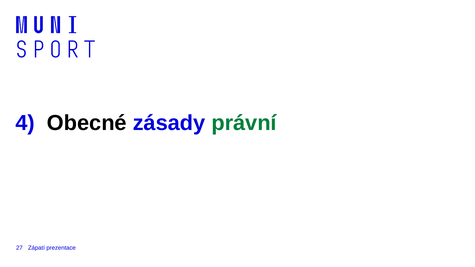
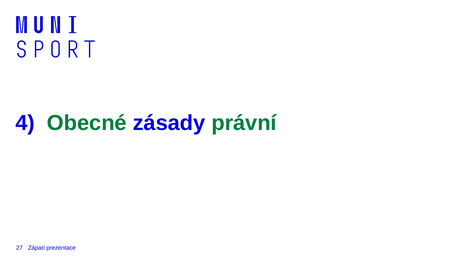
Obecné colour: black -> green
